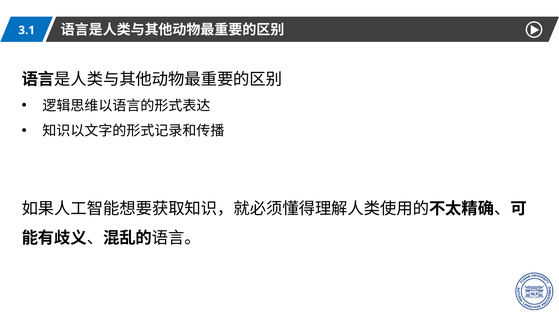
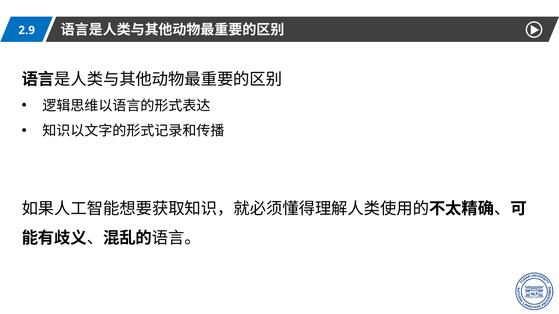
3.1: 3.1 -> 2.9
